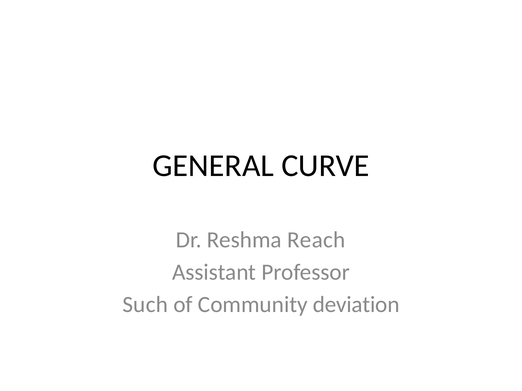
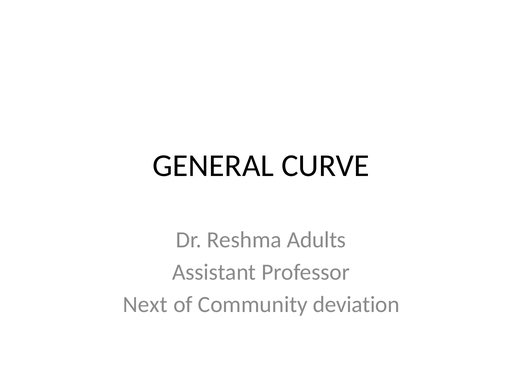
Reach: Reach -> Adults
Such: Such -> Next
